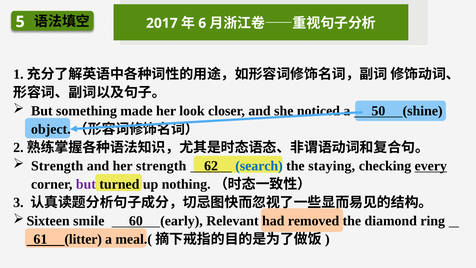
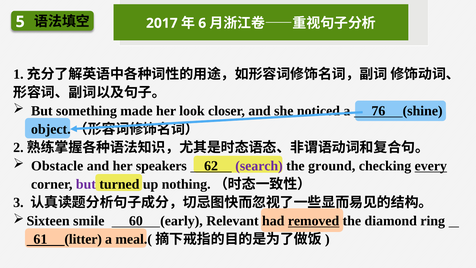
50: 50 -> 76
Strength at (57, 166): Strength -> Obstacle
her strength: strength -> speakers
search colour: blue -> purple
staying: staying -> ground
removed underline: none -> present
